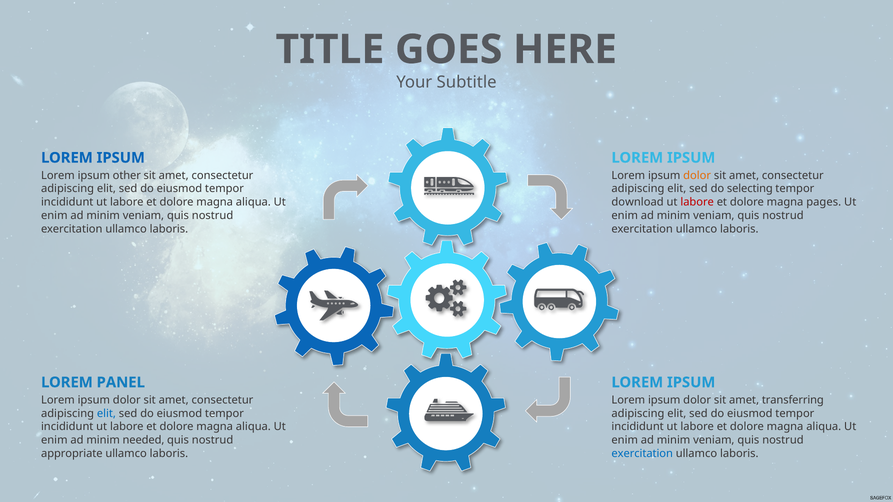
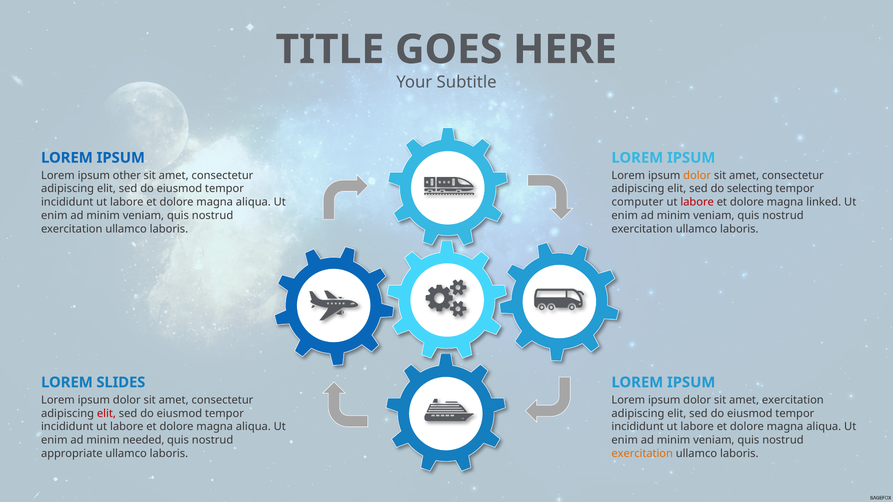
download: download -> computer
pages: pages -> linked
PANEL: PANEL -> SLIDES
amet transferring: transferring -> exercitation
elit at (106, 414) colour: blue -> red
exercitation at (642, 454) colour: blue -> orange
